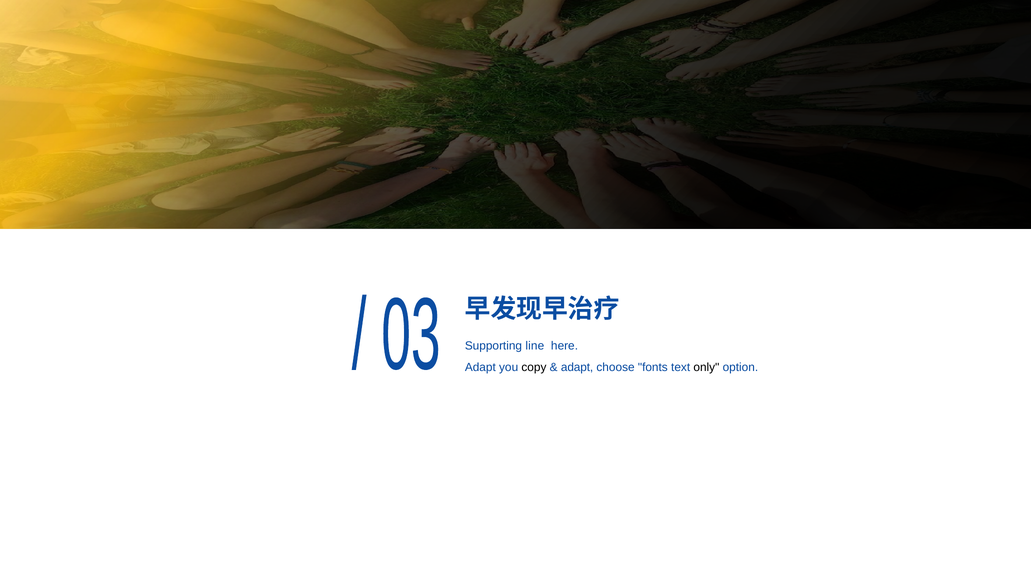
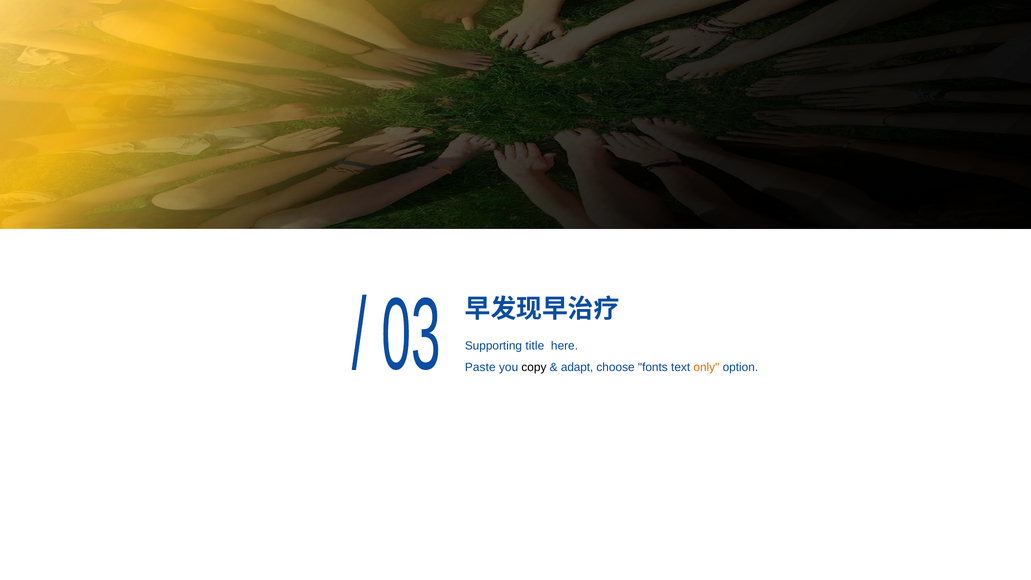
line: line -> title
Adapt at (480, 367): Adapt -> Paste
only colour: black -> orange
